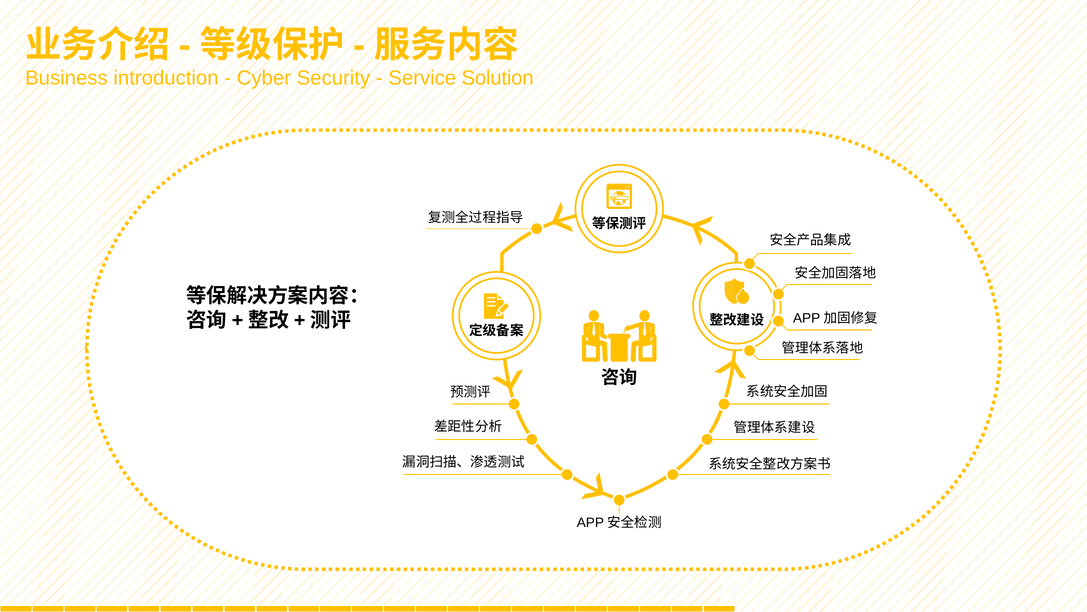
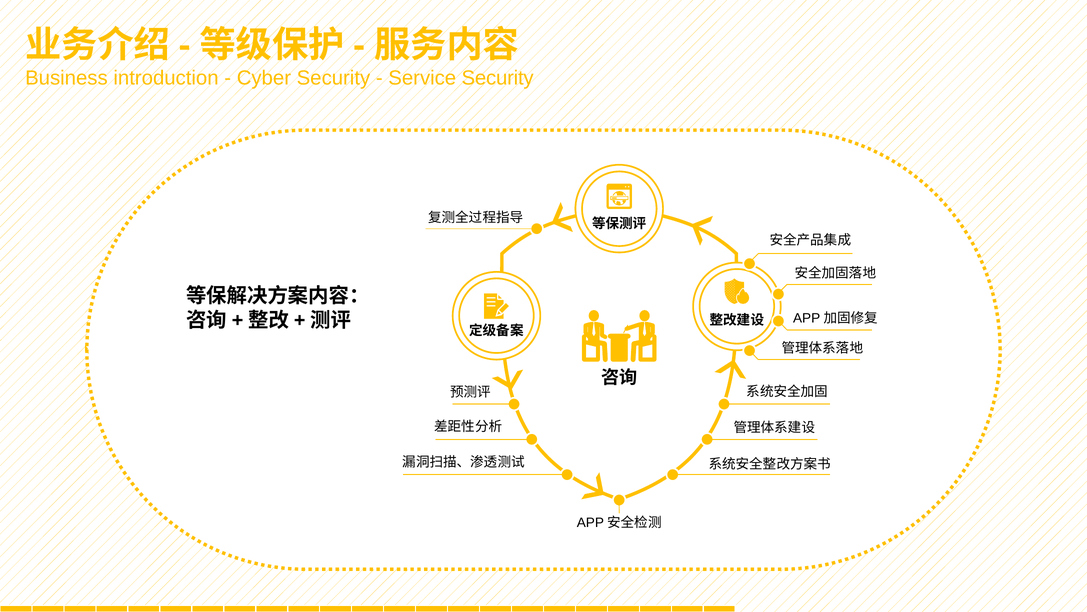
Service Solution: Solution -> Security
